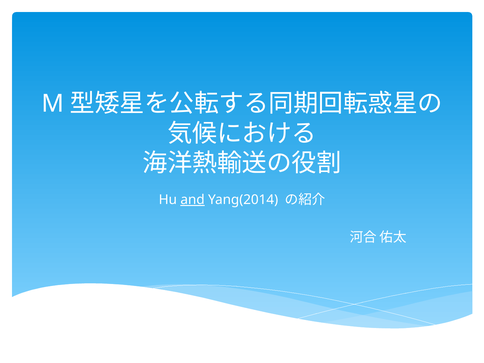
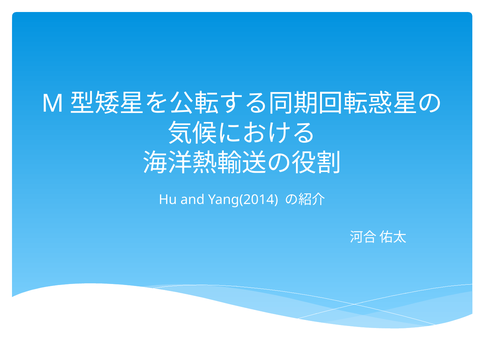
and underline: present -> none
